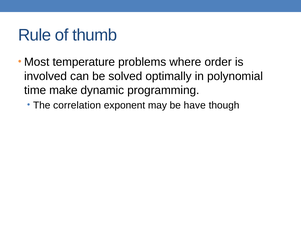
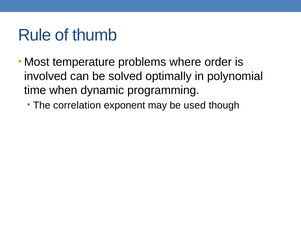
make: make -> when
have: have -> used
